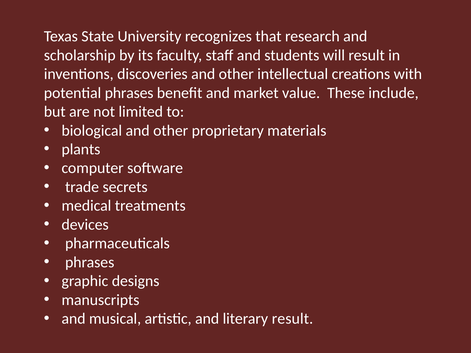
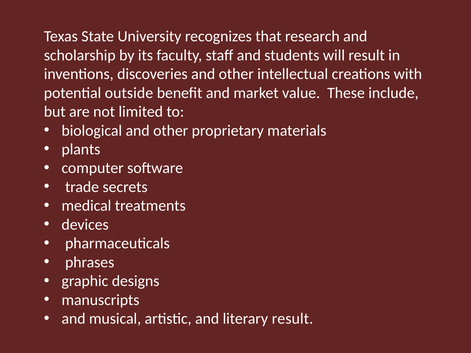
potential phrases: phrases -> outside
